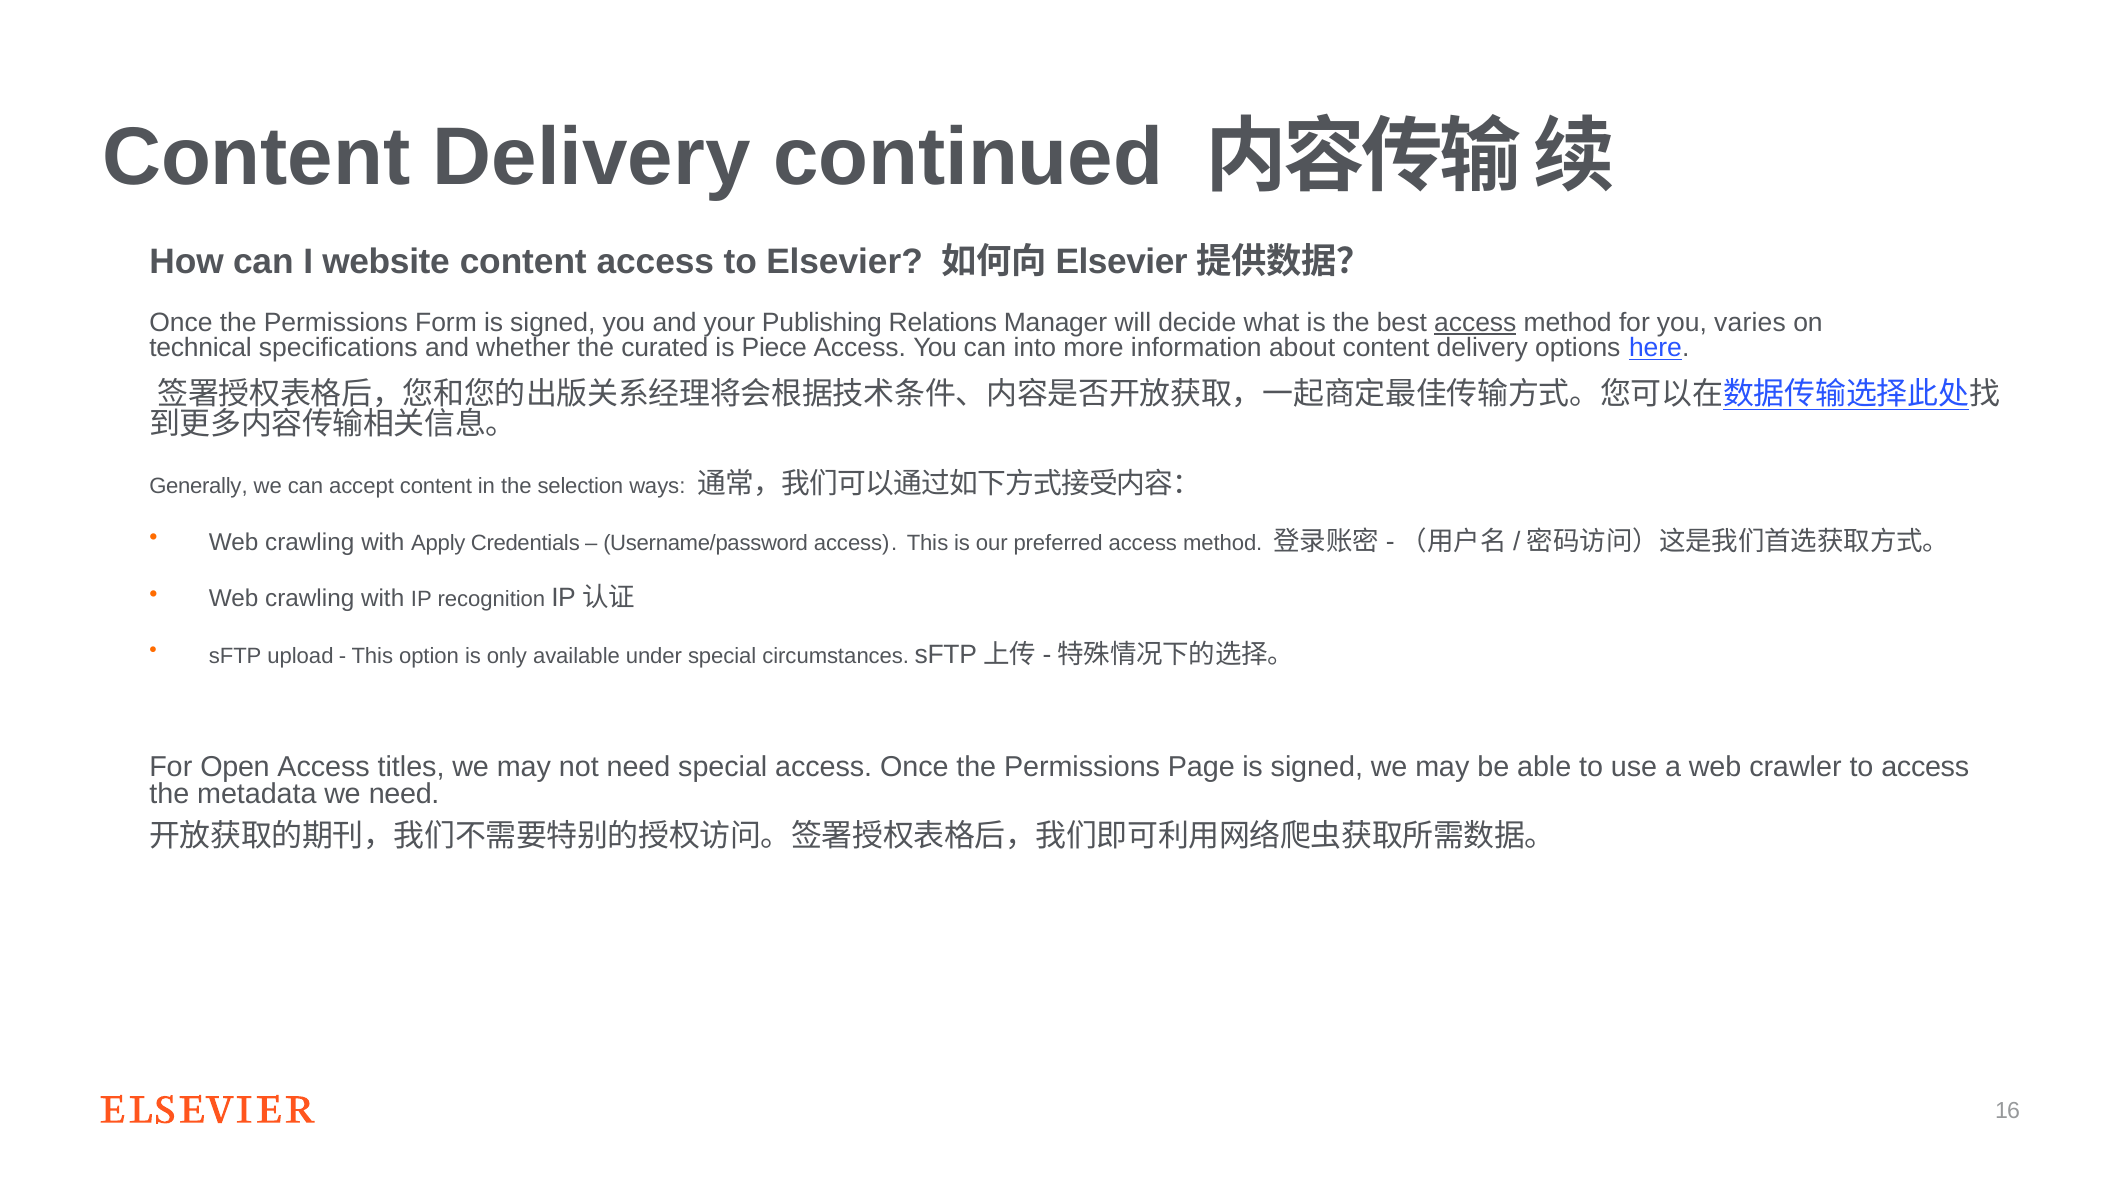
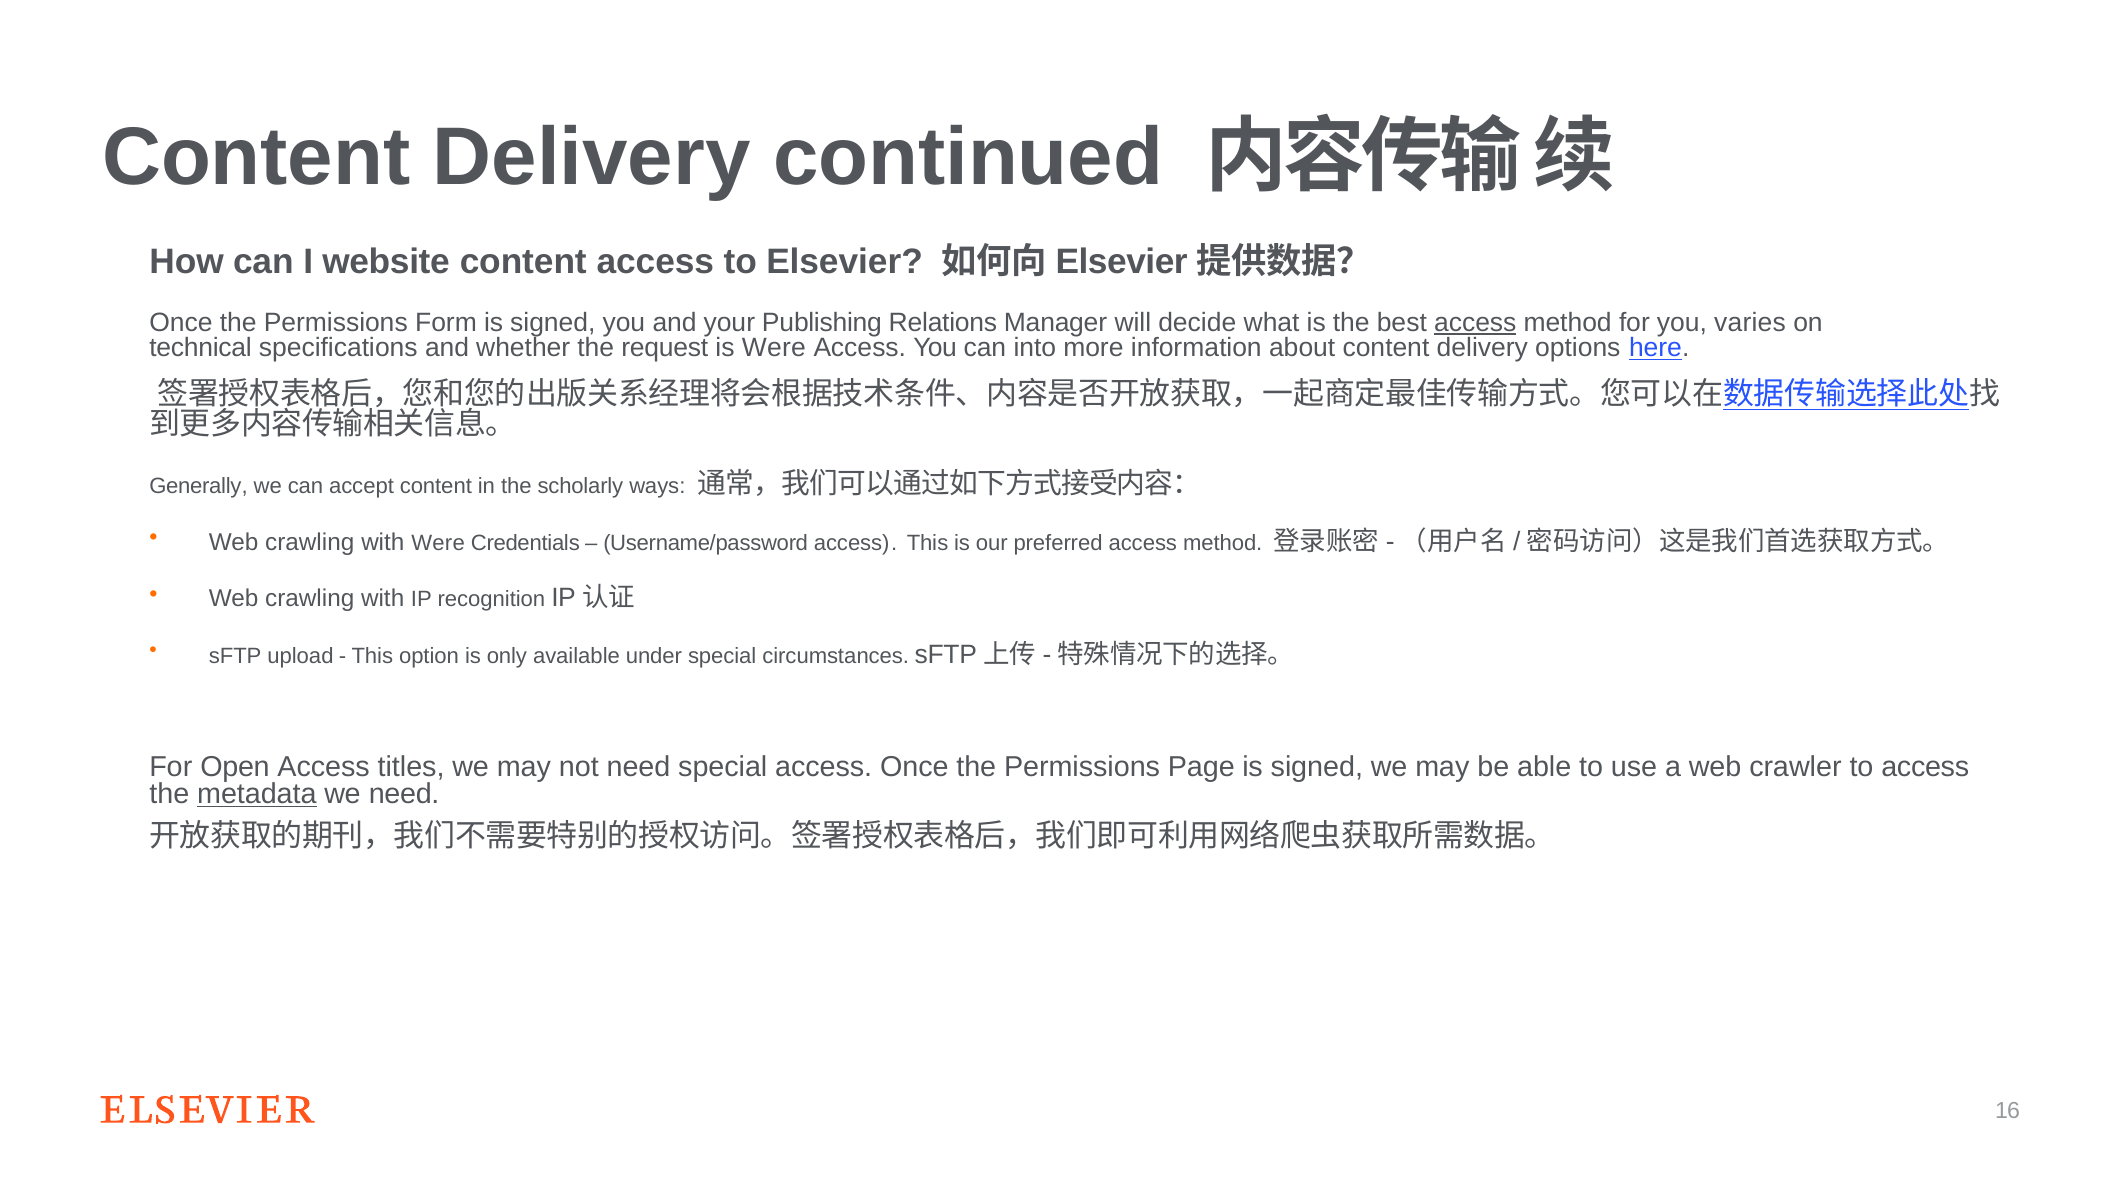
curated: curated -> request
is Piece: Piece -> Were
selection: selection -> scholarly
with Apply: Apply -> Were
metadata underline: none -> present
